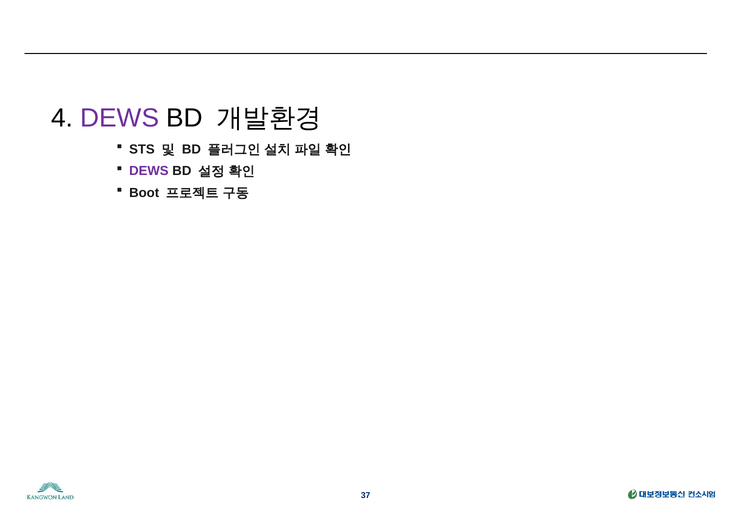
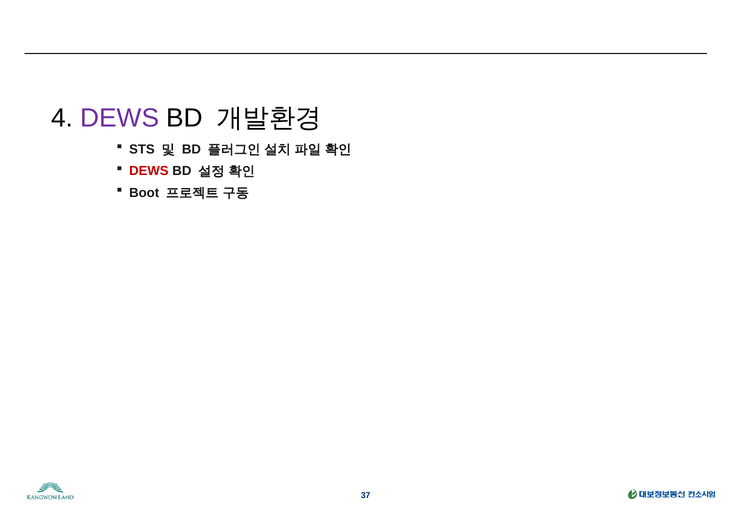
DEWS at (149, 171) colour: purple -> red
